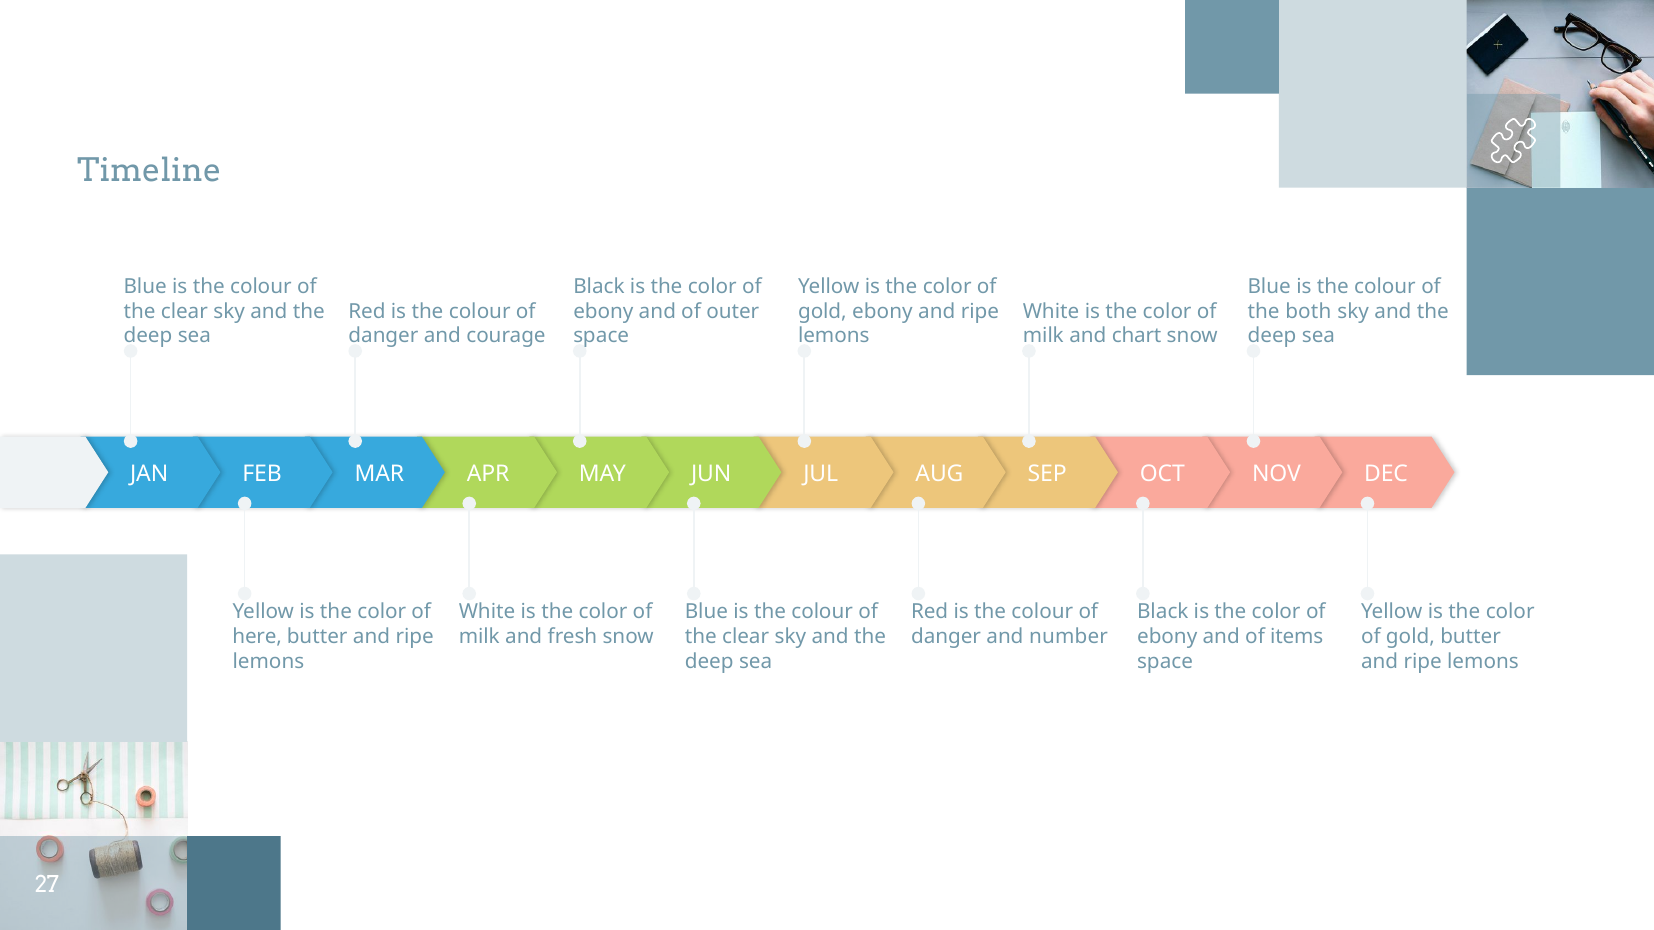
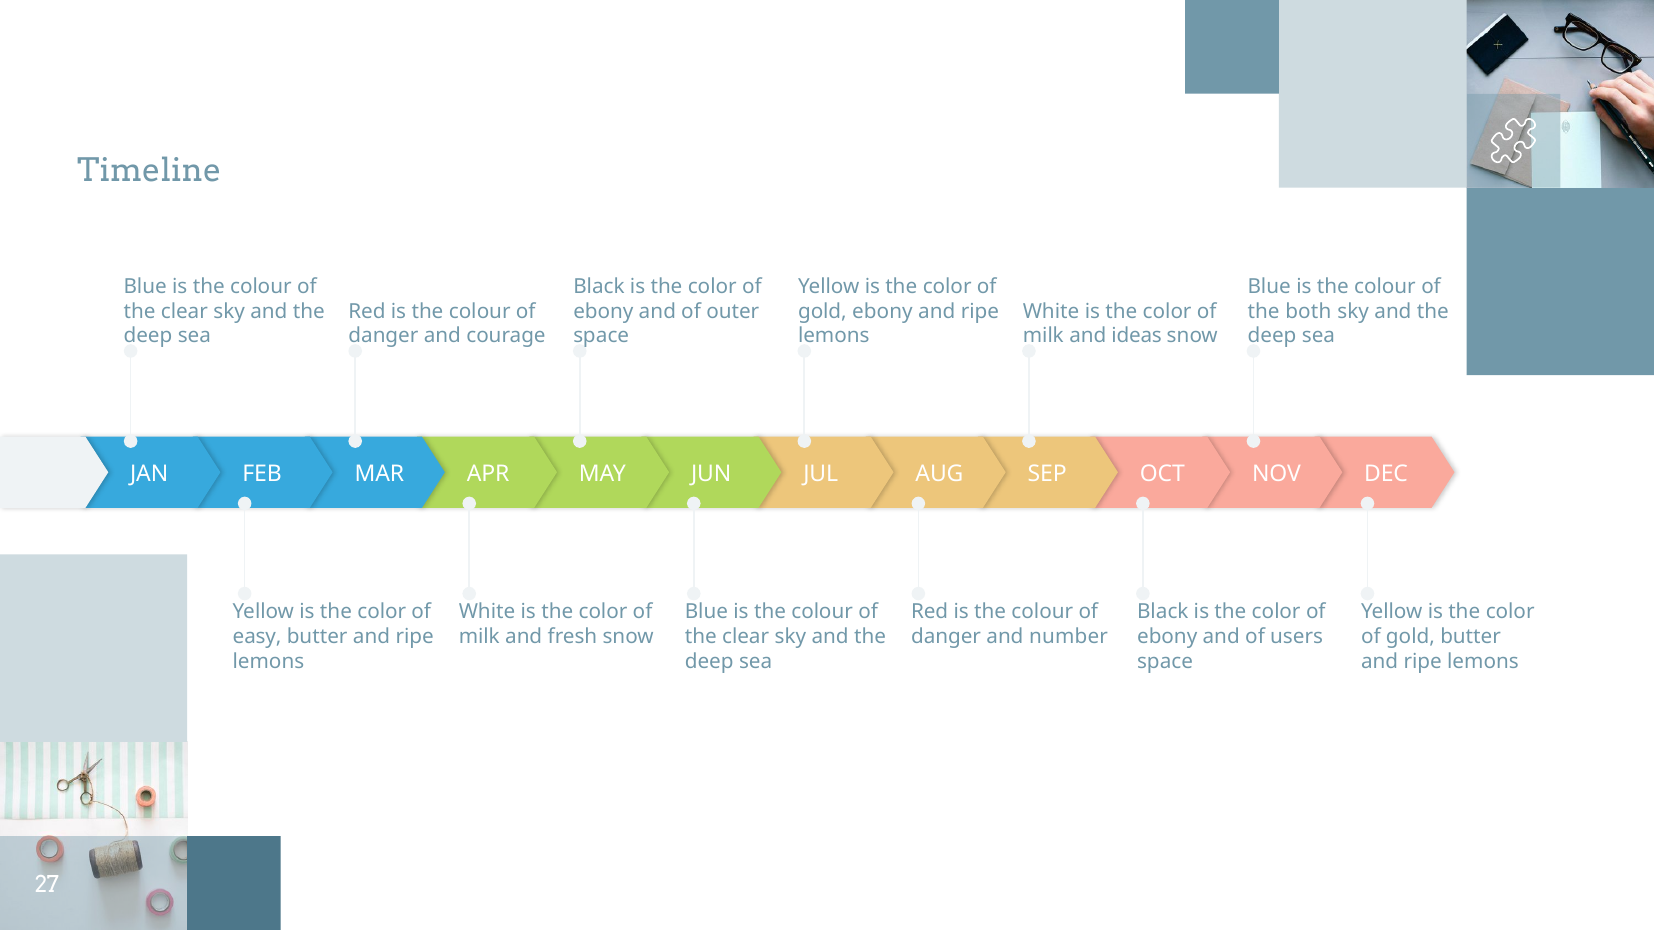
chart: chart -> ideas
here: here -> easy
items: items -> users
